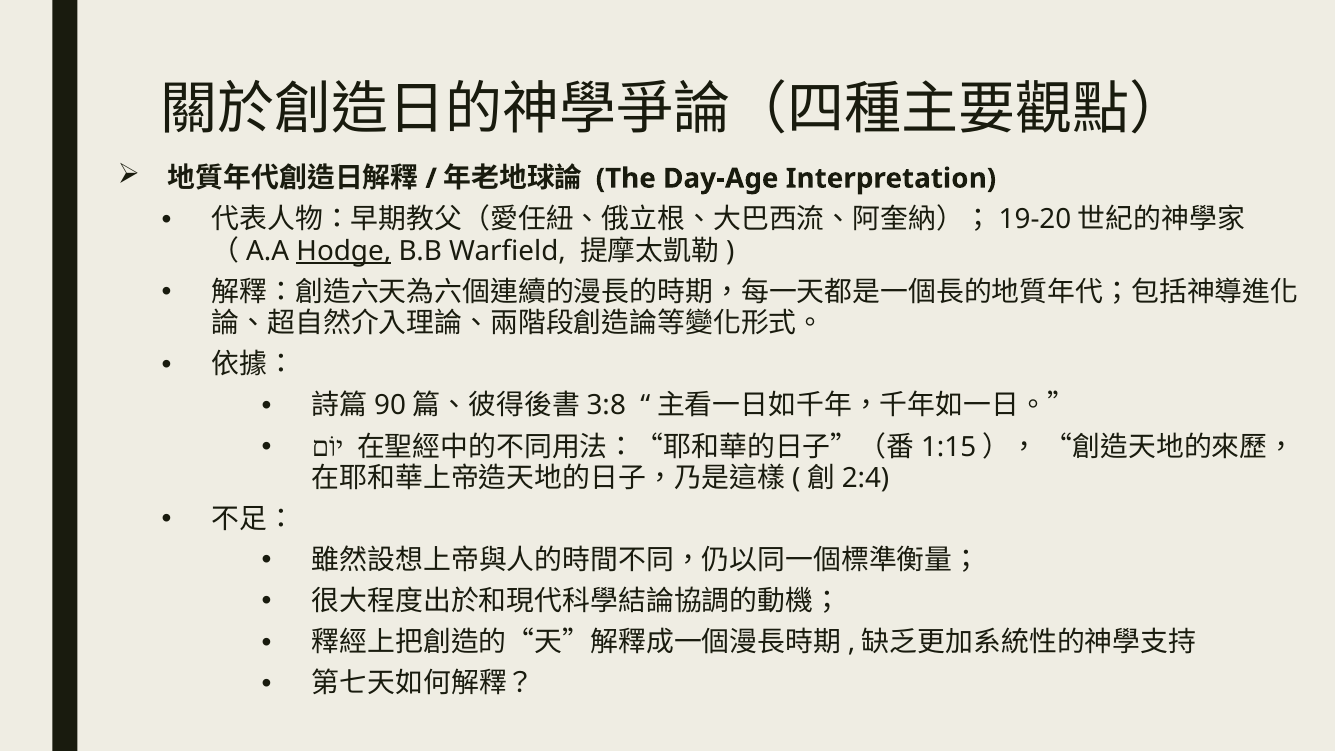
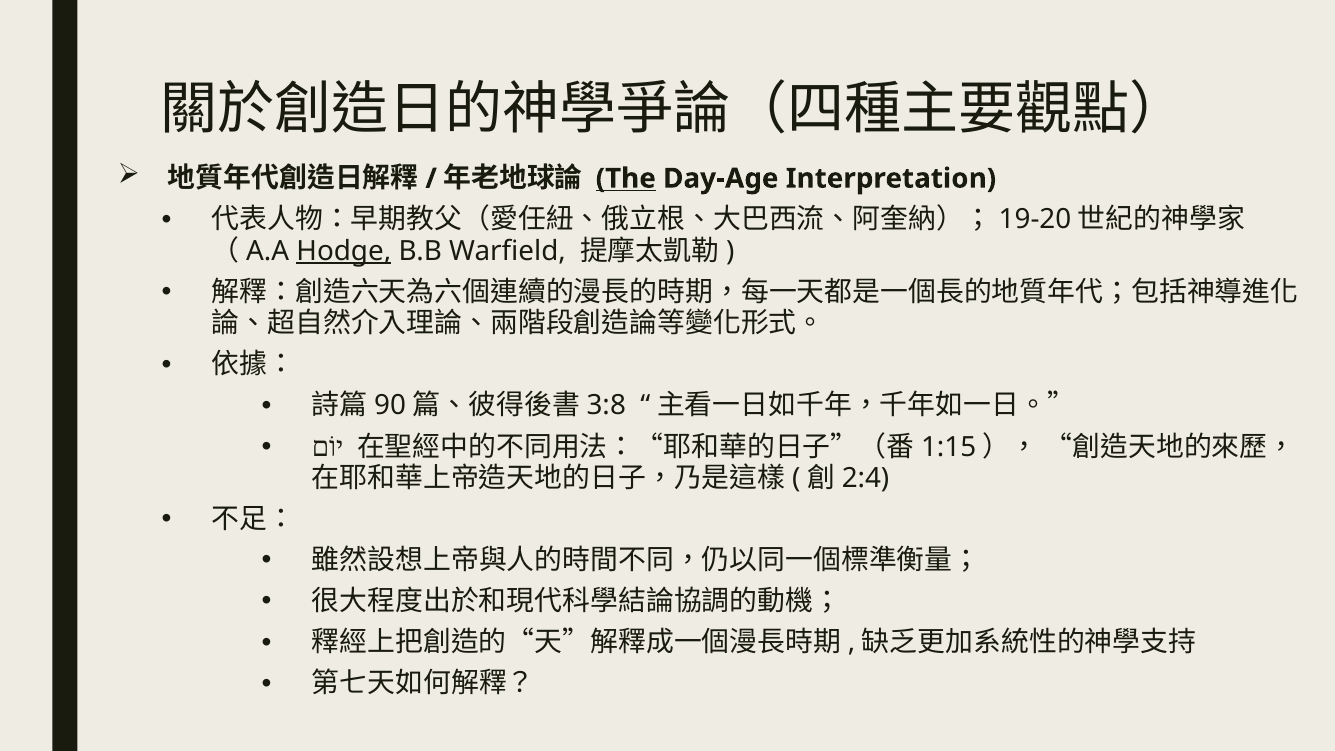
The underline: none -> present
